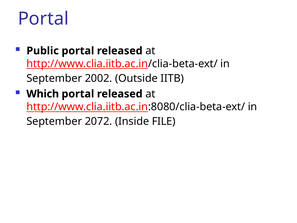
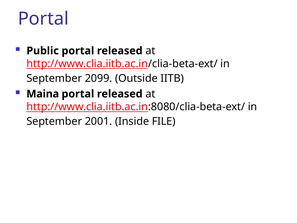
2002: 2002 -> 2099
Which: Which -> Maina
2072: 2072 -> 2001
